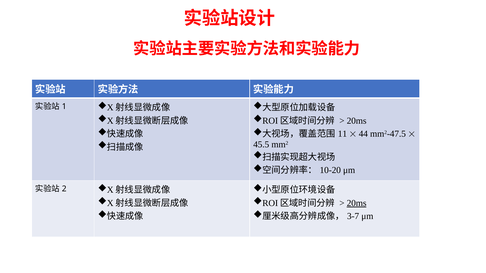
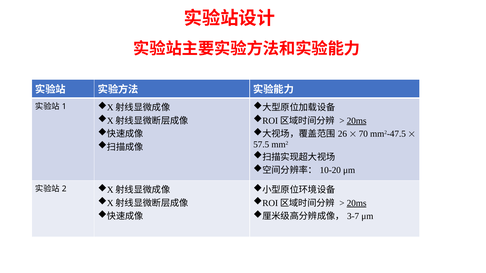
20ms at (357, 121) underline: none -> present
11: 11 -> 26
44: 44 -> 70
45.5: 45.5 -> 57.5
